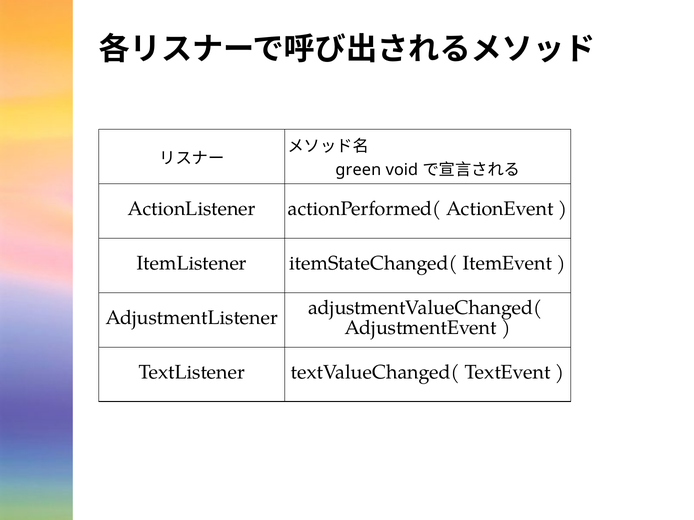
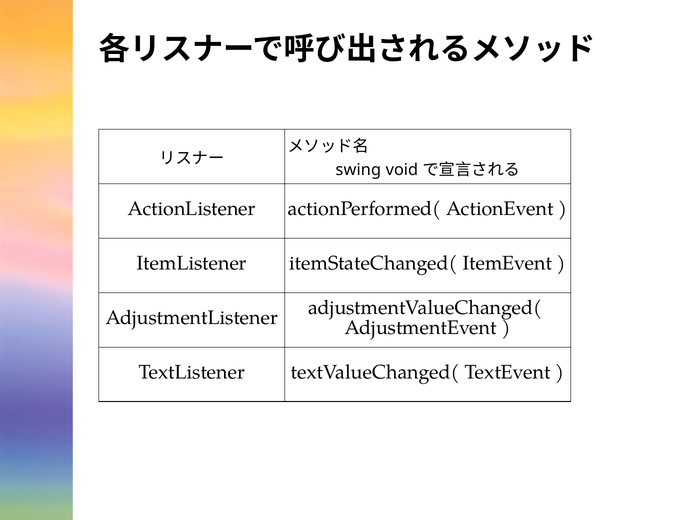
green: green -> swing
